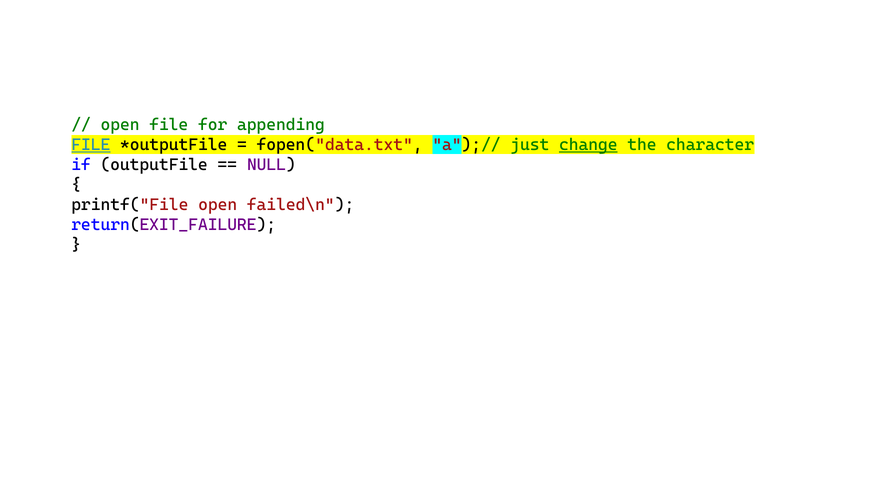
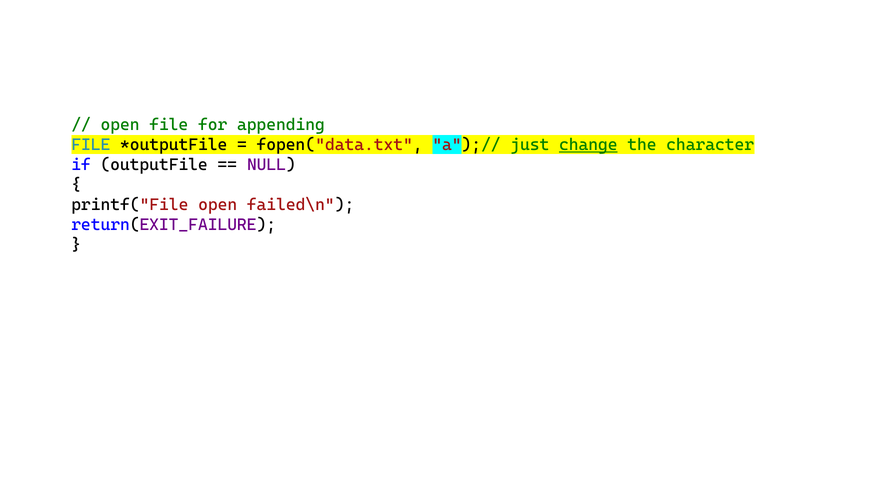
FILE at (91, 145) underline: present -> none
